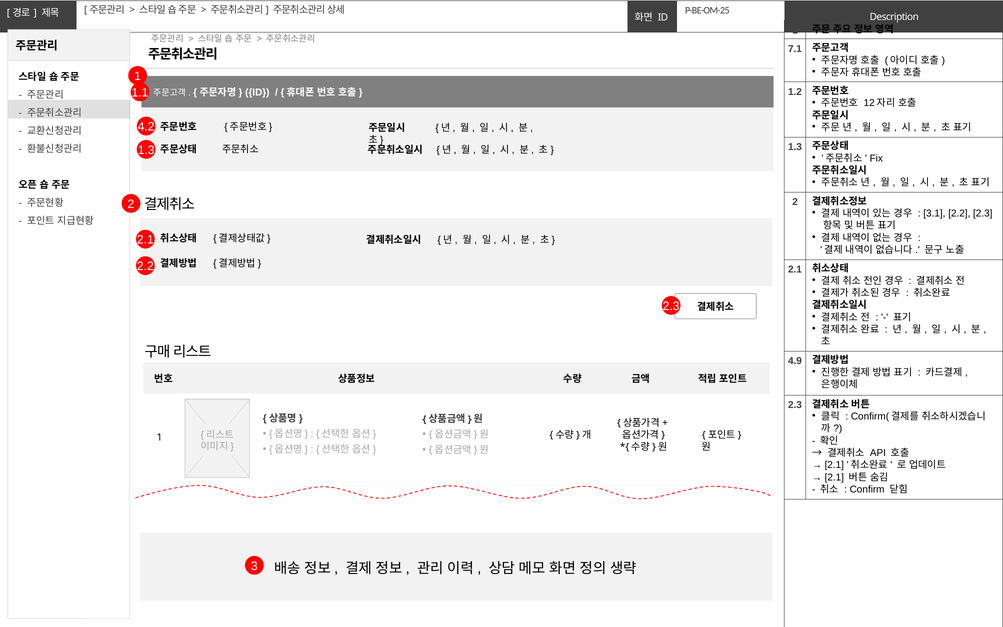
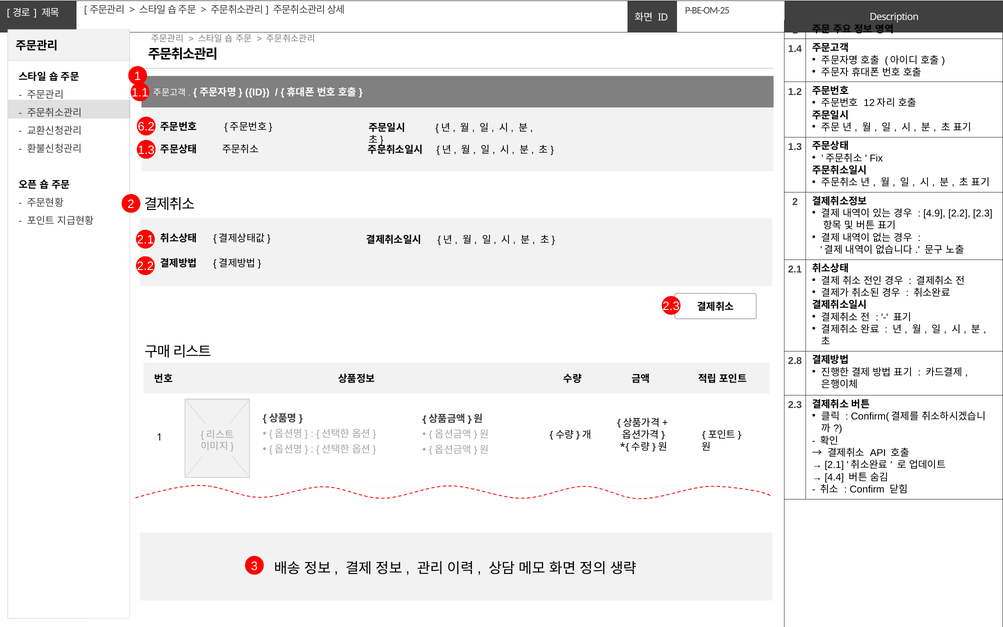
7.1: 7.1 -> 1.4
4.2: 4.2 -> 6.2
3.1: 3.1 -> 4.9
4.9: 4.9 -> 2.8
2.1 at (834, 477): 2.1 -> 4.4
